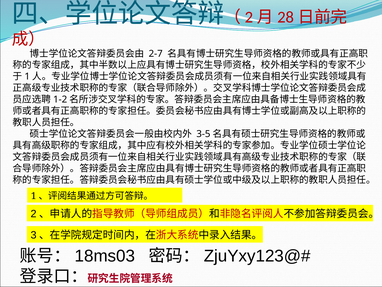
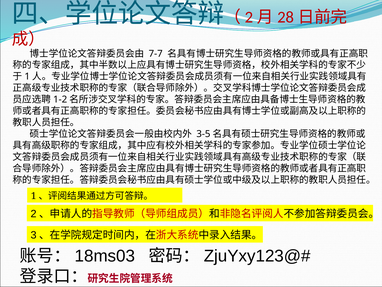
2-7: 2-7 -> 7-7
